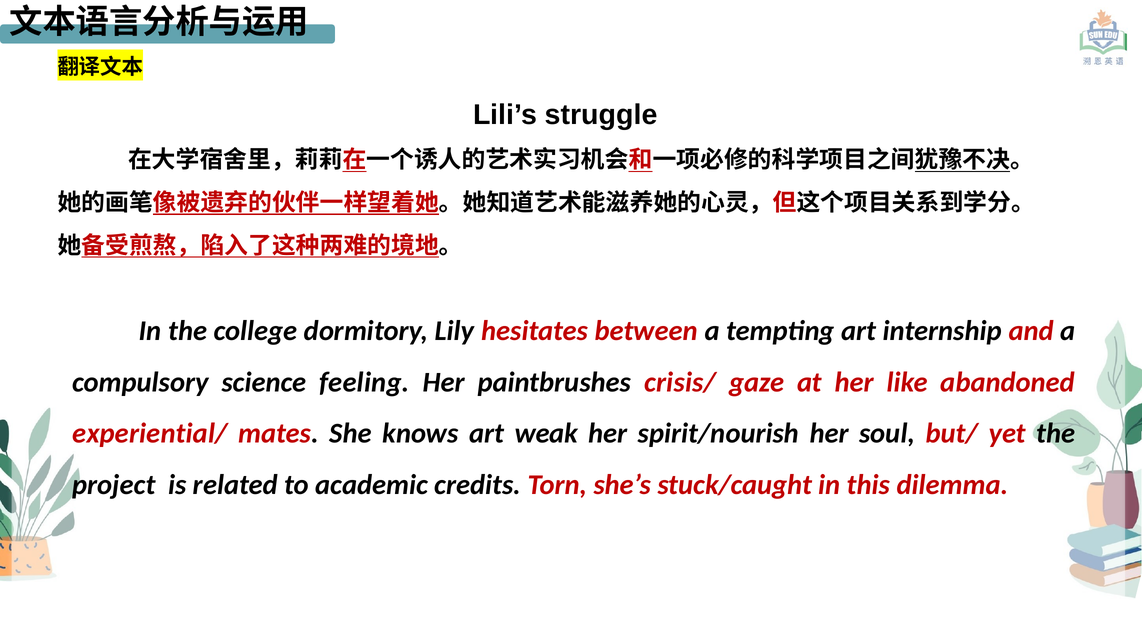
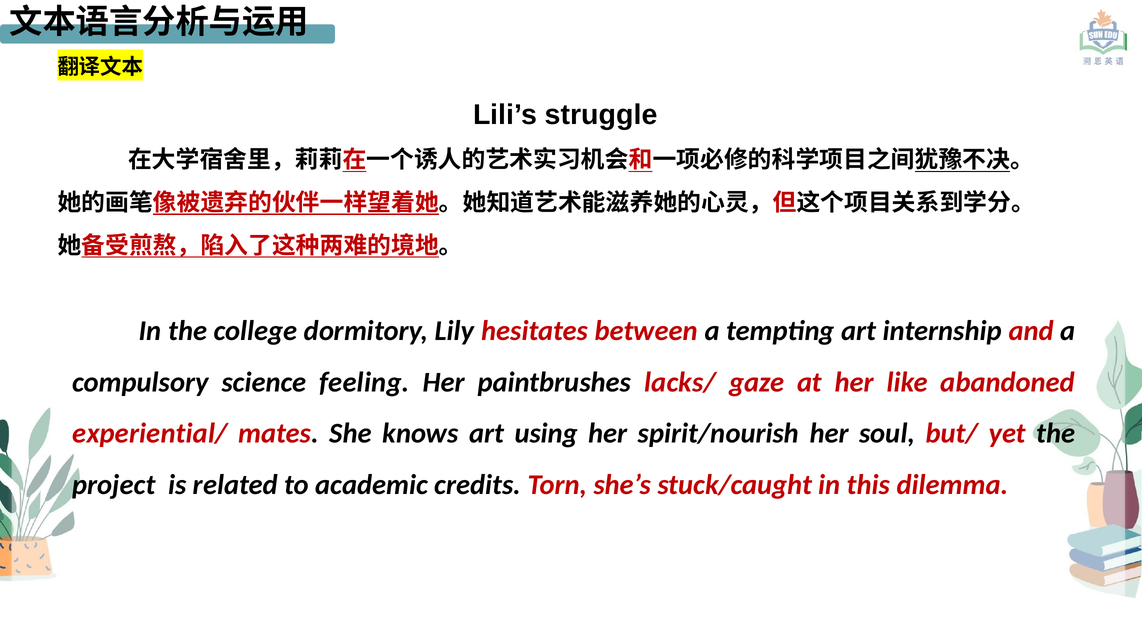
crisis/: crisis/ -> lacks/
weak: weak -> using
